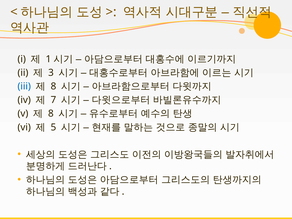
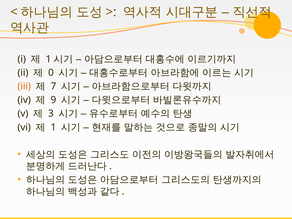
3: 3 -> 0
iii colour: blue -> orange
8 at (53, 86): 8 -> 7
7: 7 -> 9
8 at (51, 114): 8 -> 3
5 at (53, 127): 5 -> 1
